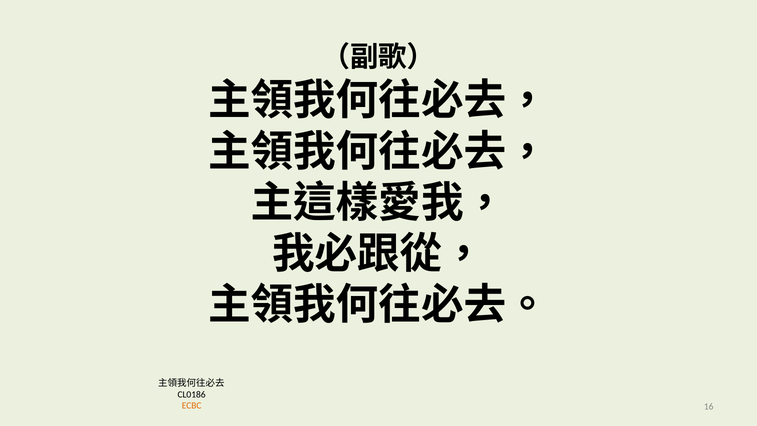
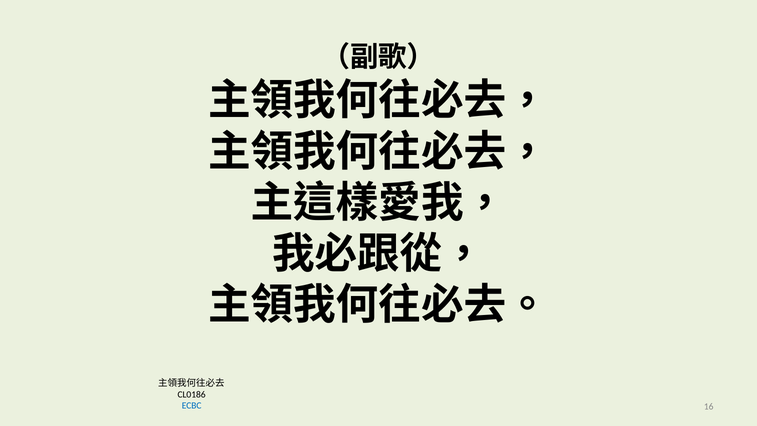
ECBC colour: orange -> blue
